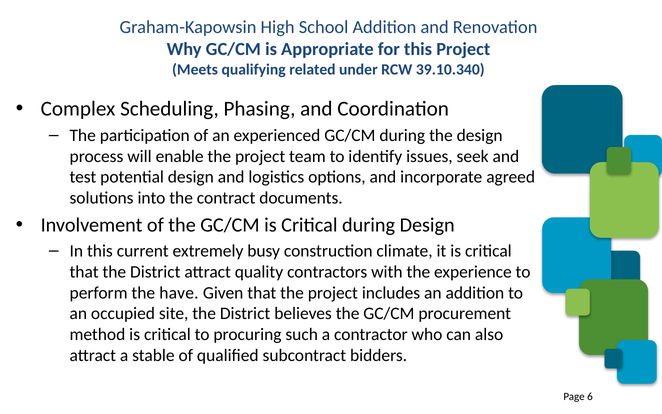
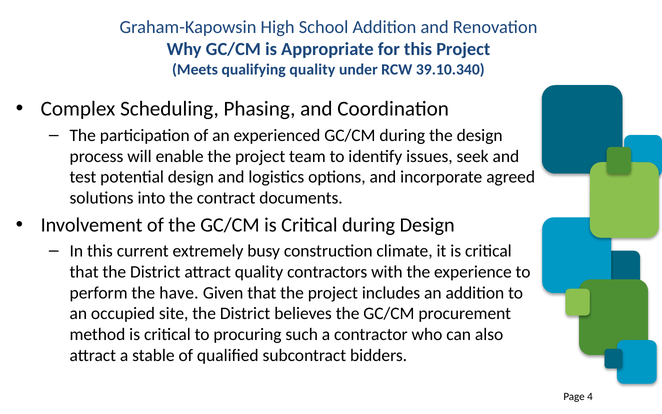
qualifying related: related -> quality
6: 6 -> 4
